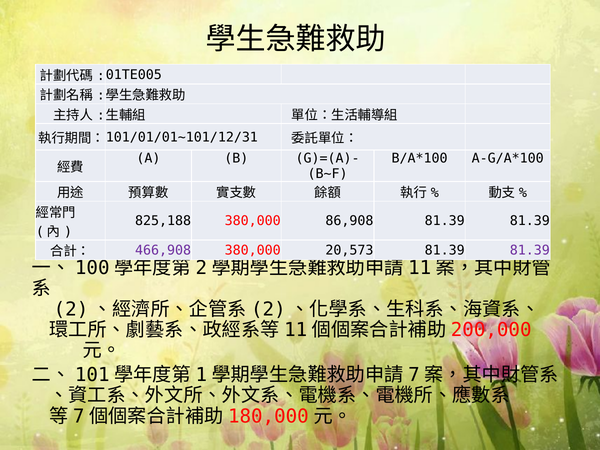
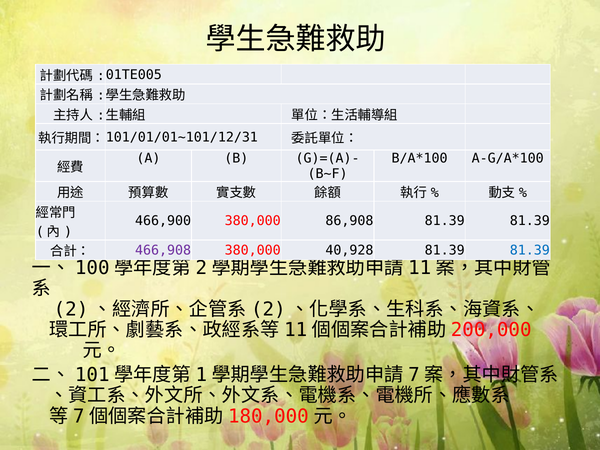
825,188: 825,188 -> 466,900
20,573: 20,573 -> 40,928
81.39 at (530, 250) colour: purple -> blue
